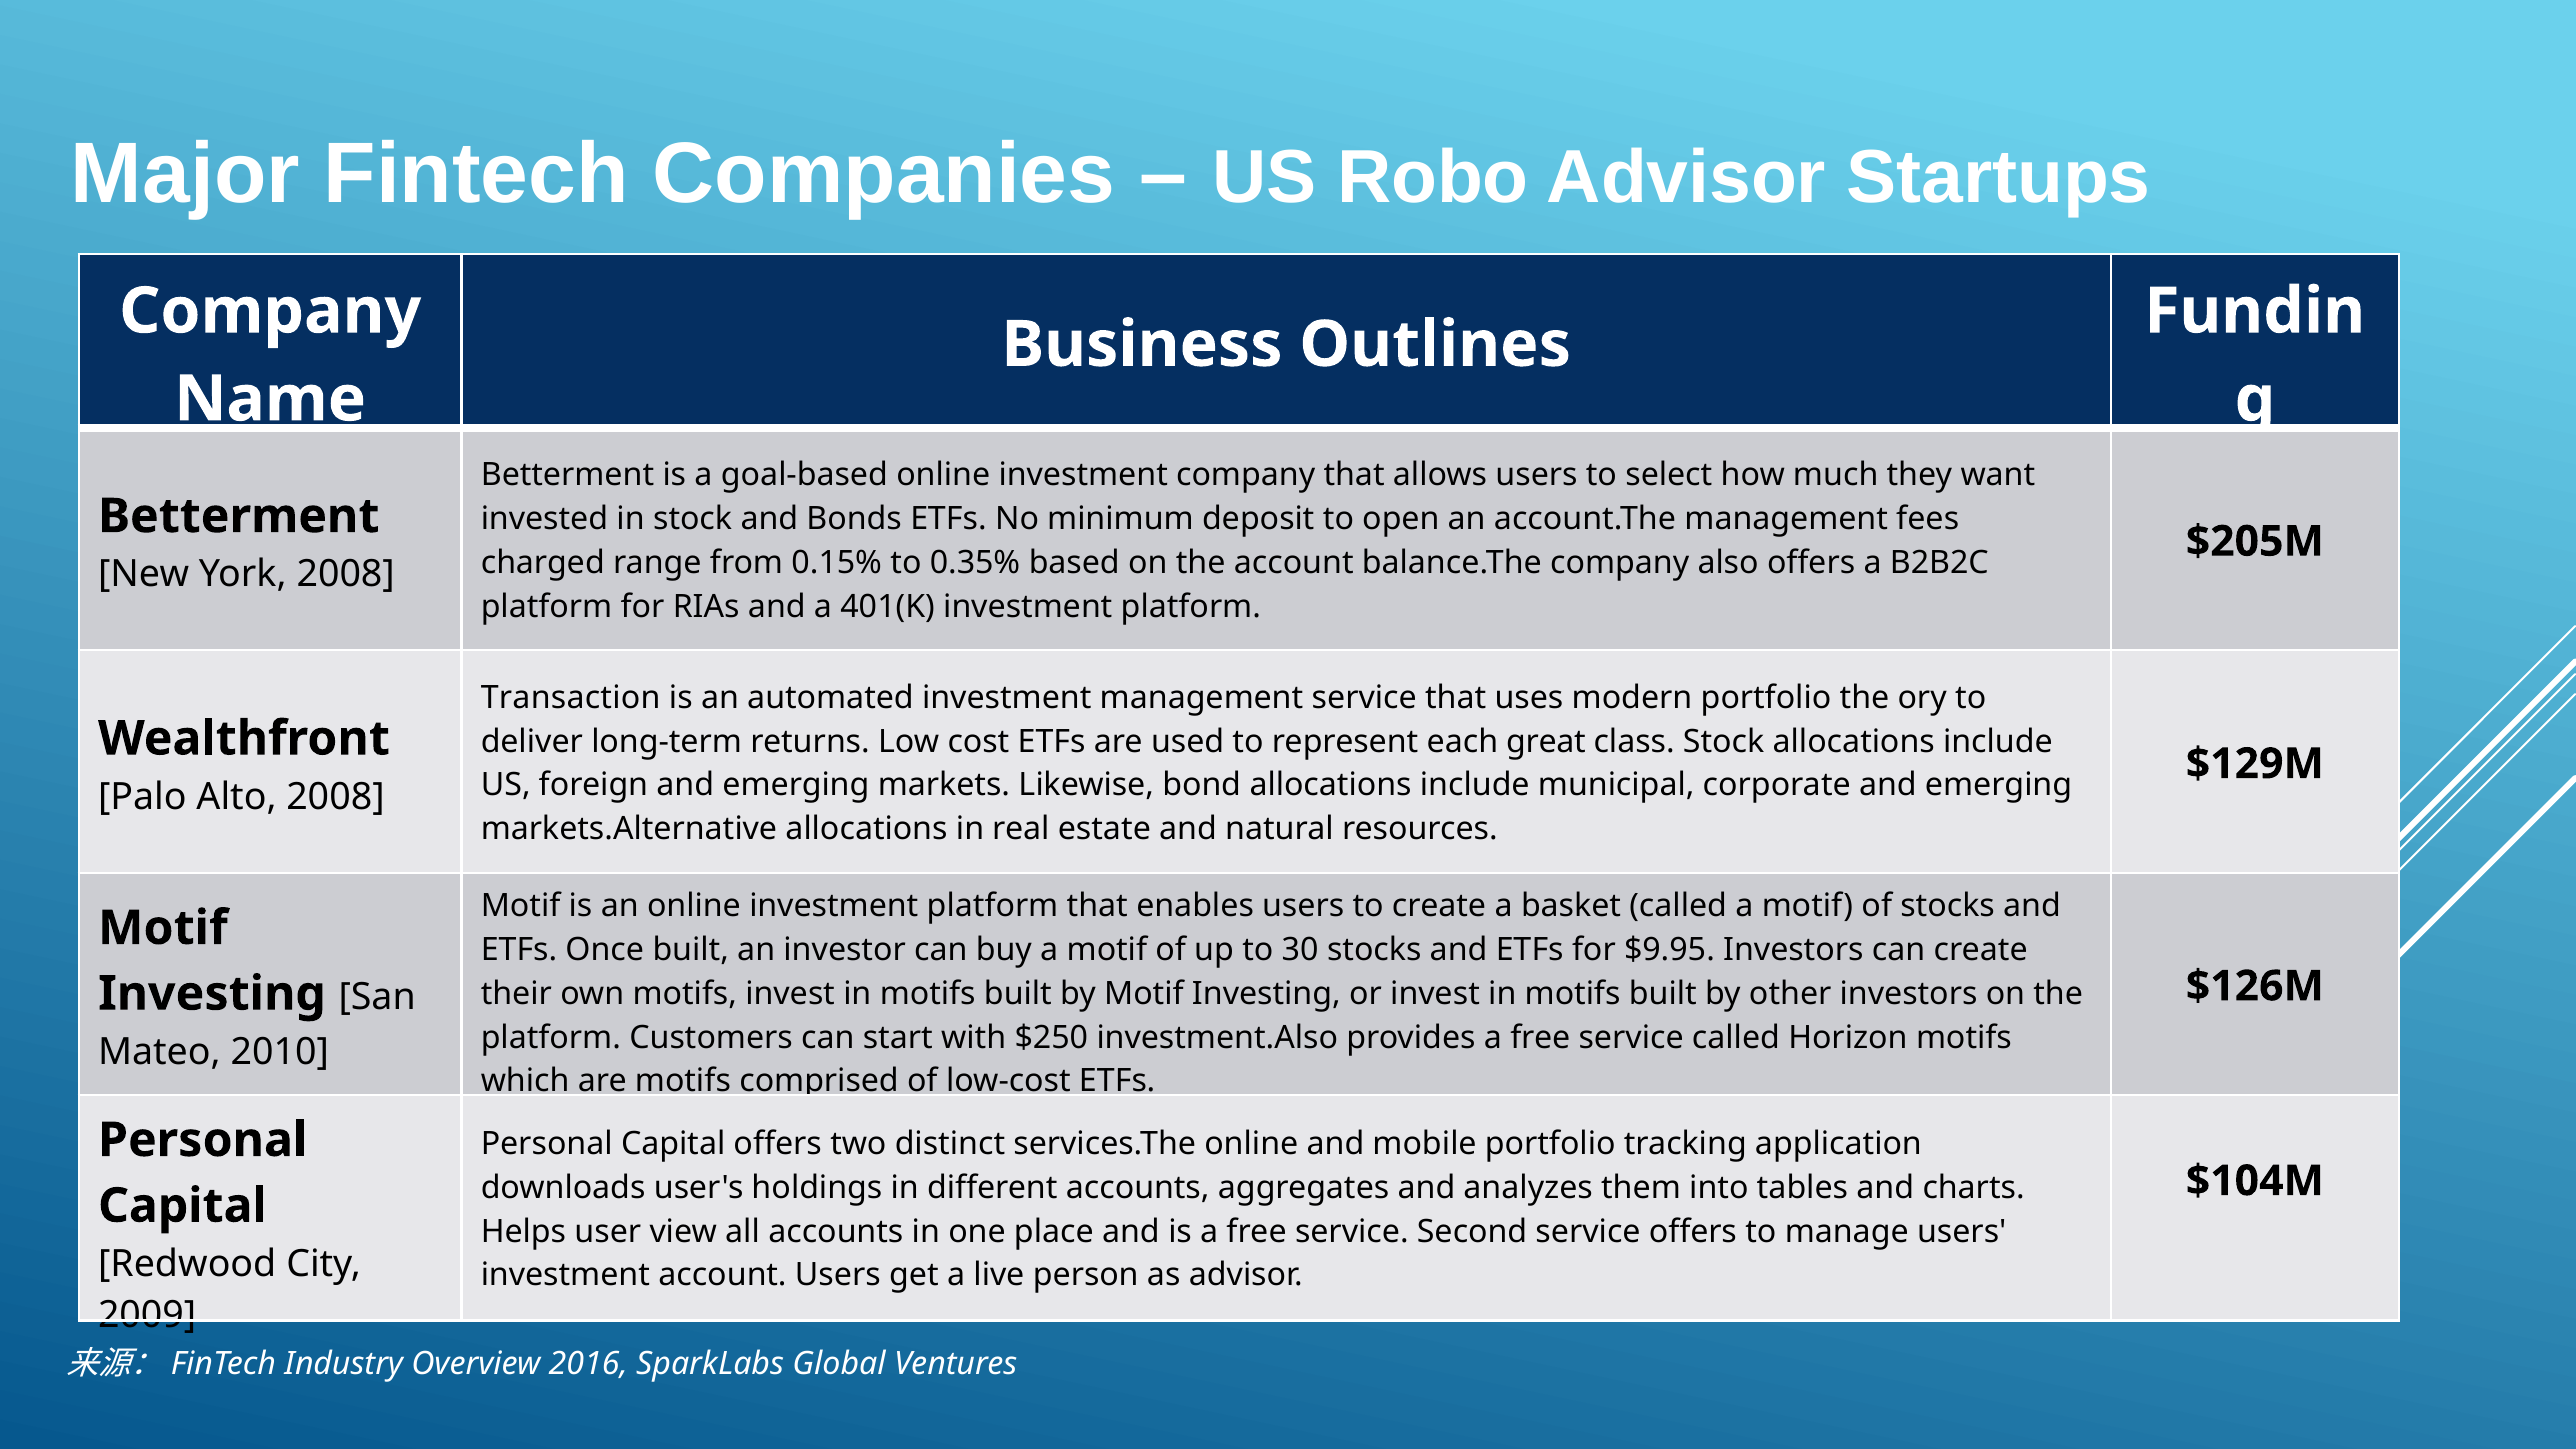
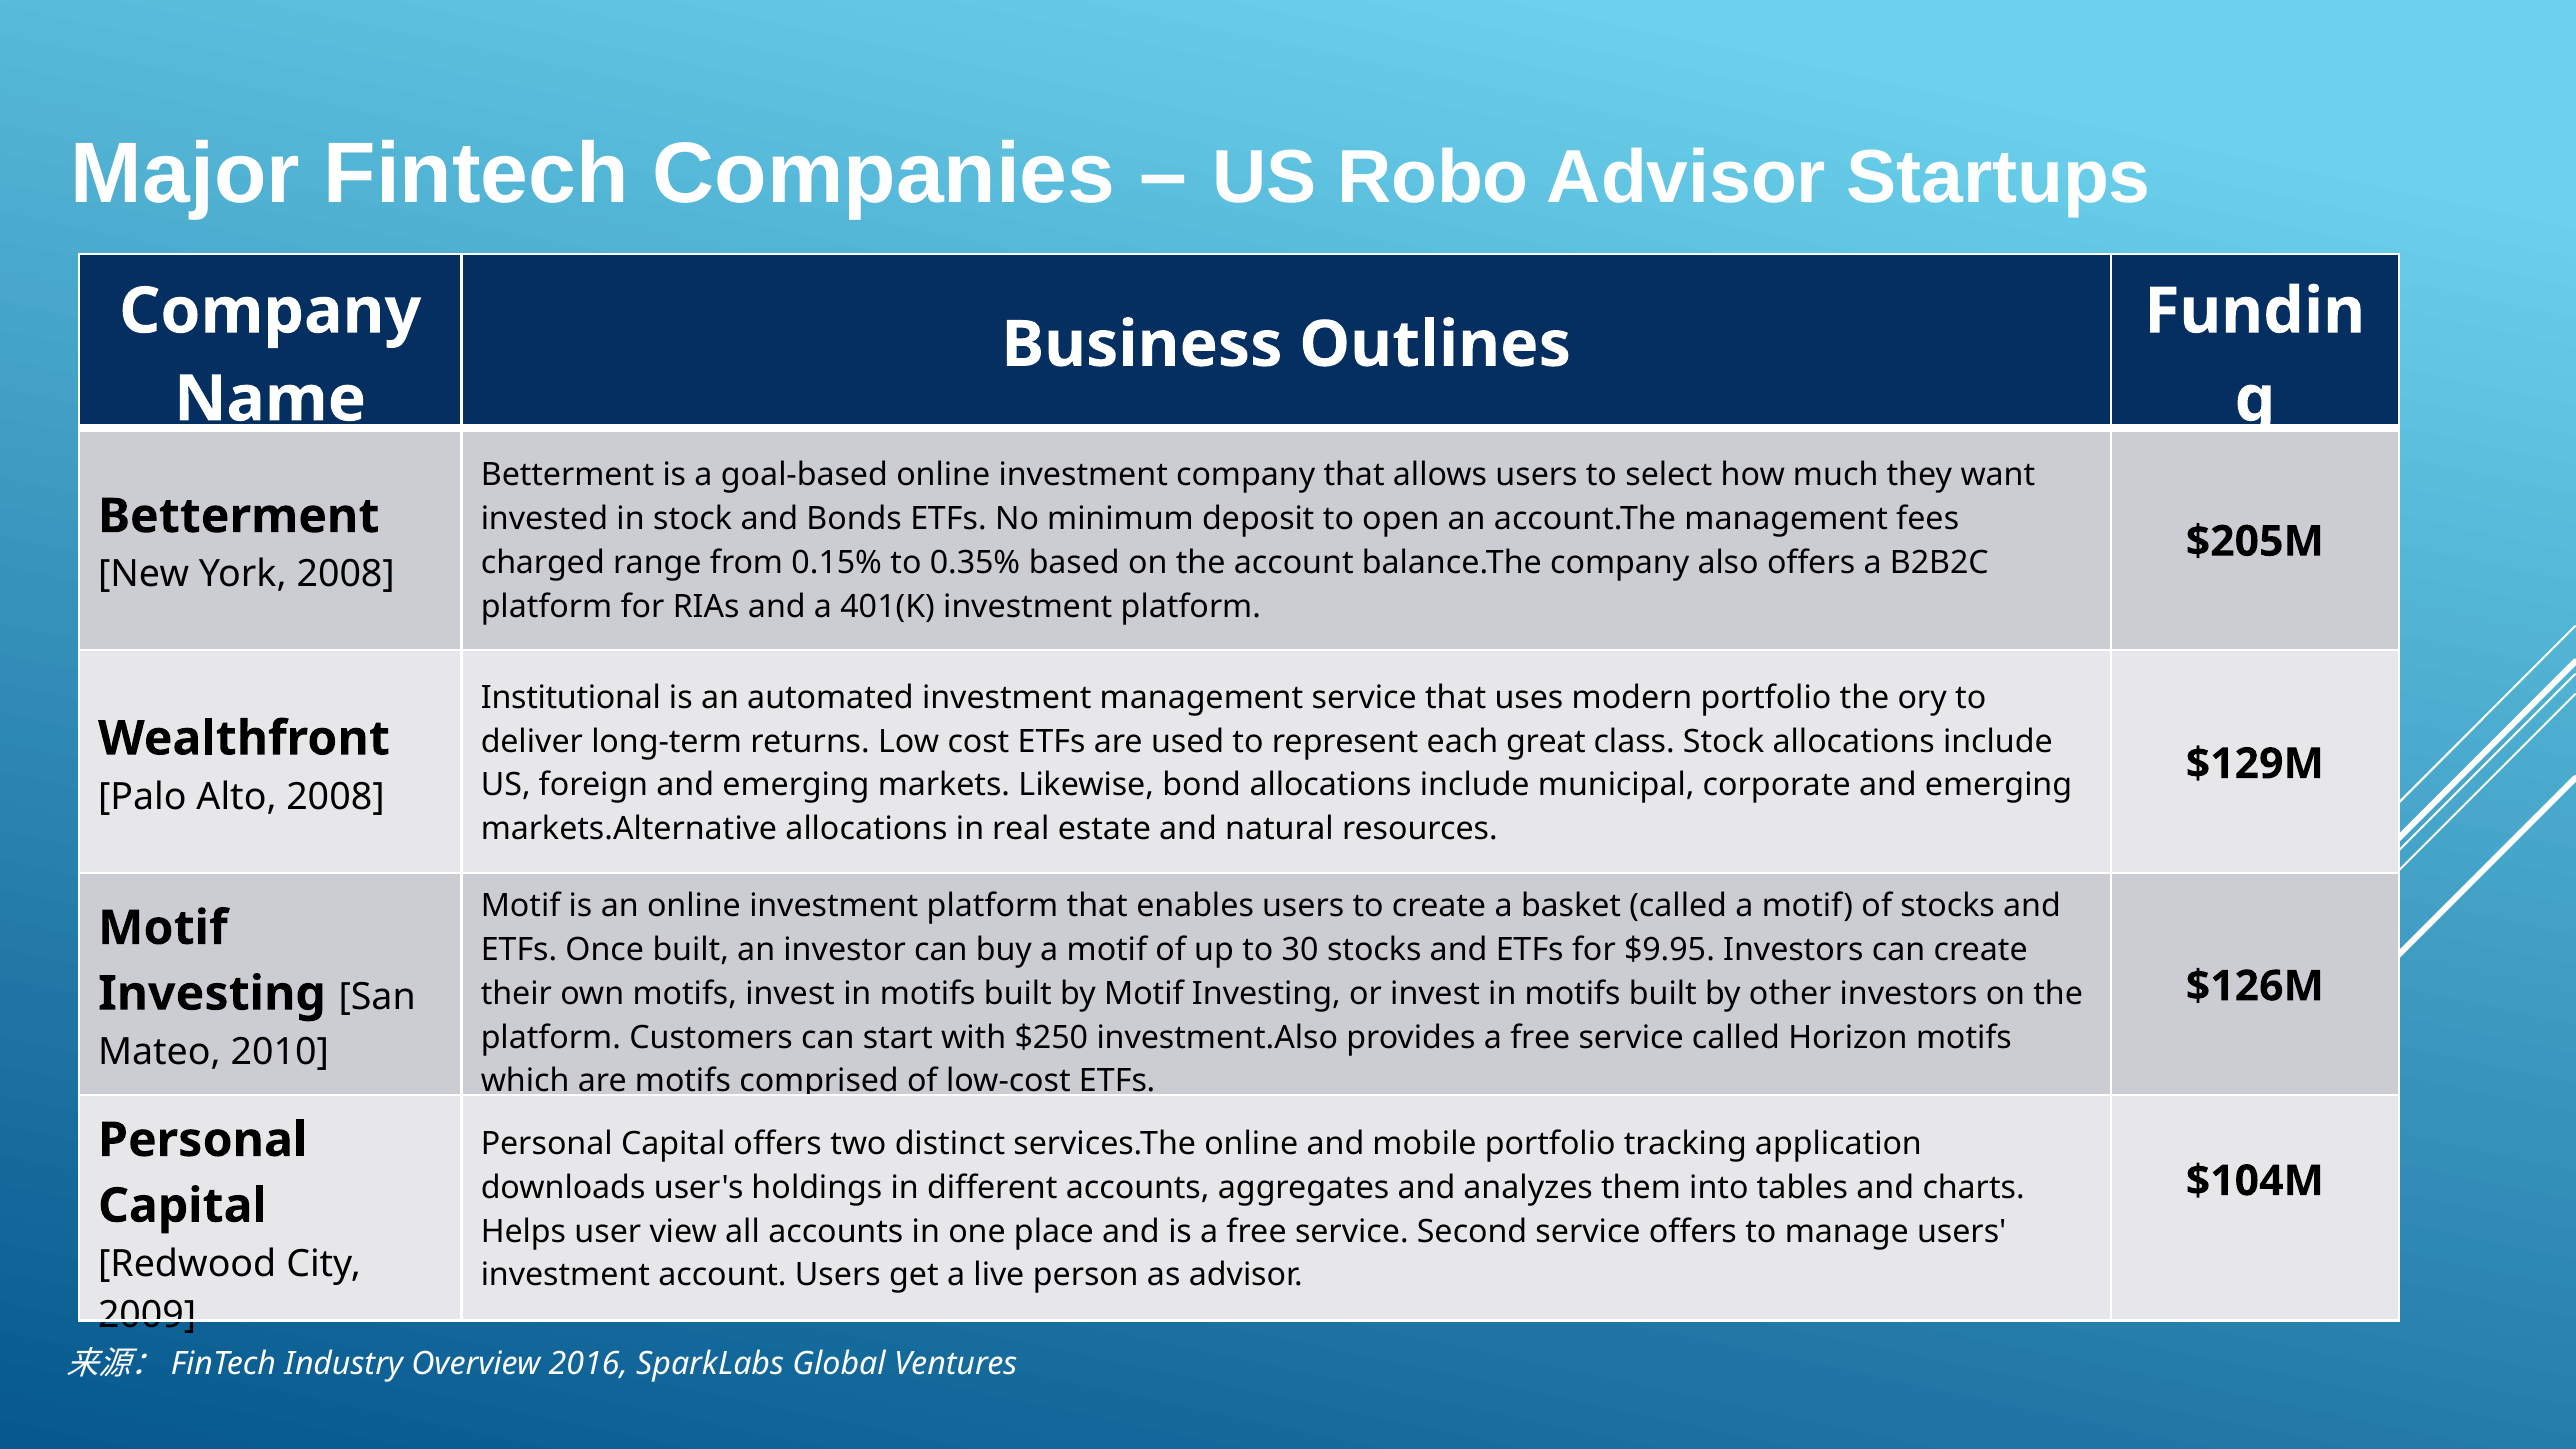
Transaction: Transaction -> Institutional
